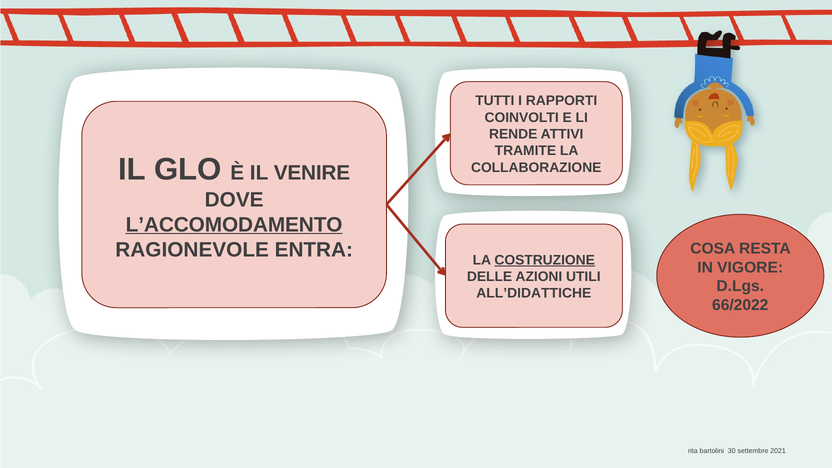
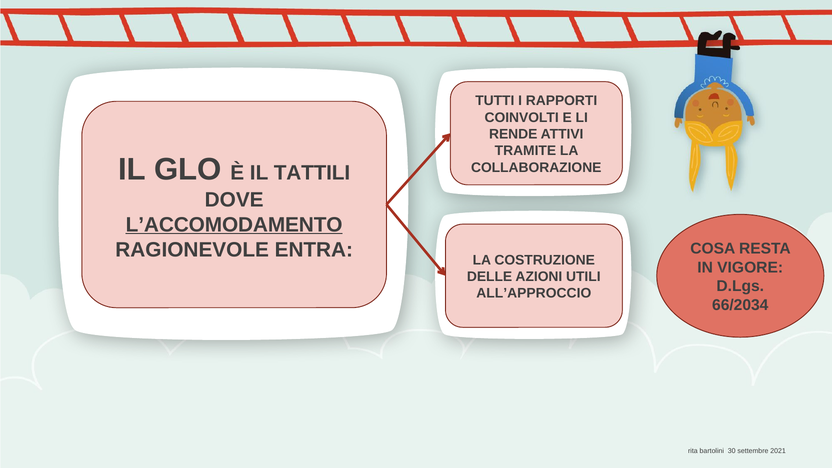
VENIRE: VENIRE -> TATTILI
COSTRUZIONE underline: present -> none
ALL’DIDATTICHE: ALL’DIDATTICHE -> ALL’APPROCCIO
66/2022: 66/2022 -> 66/2034
